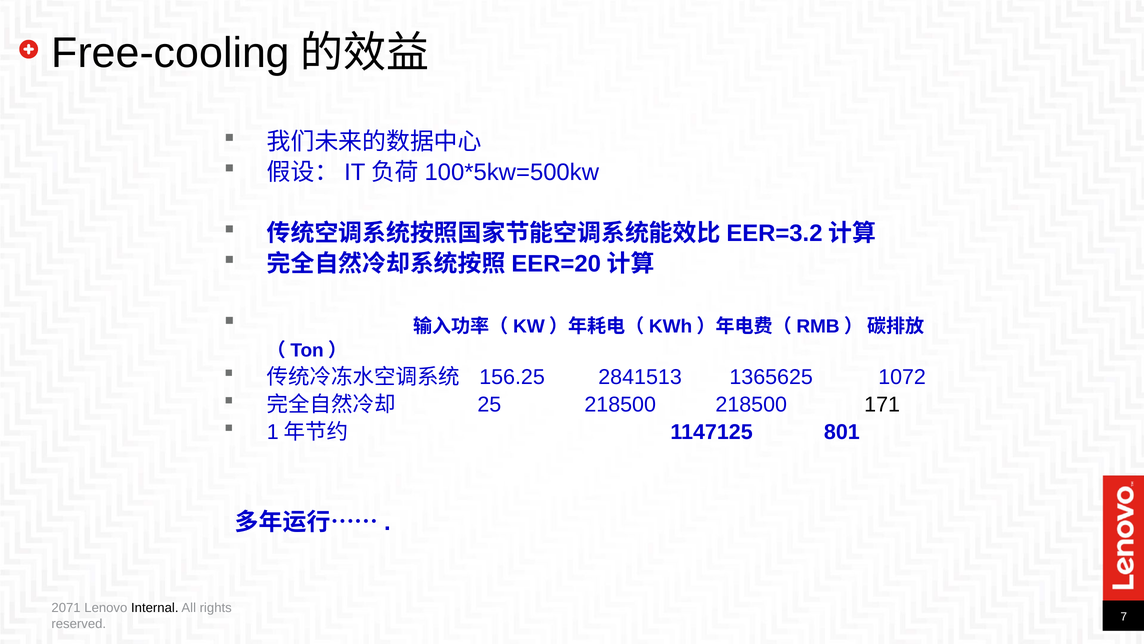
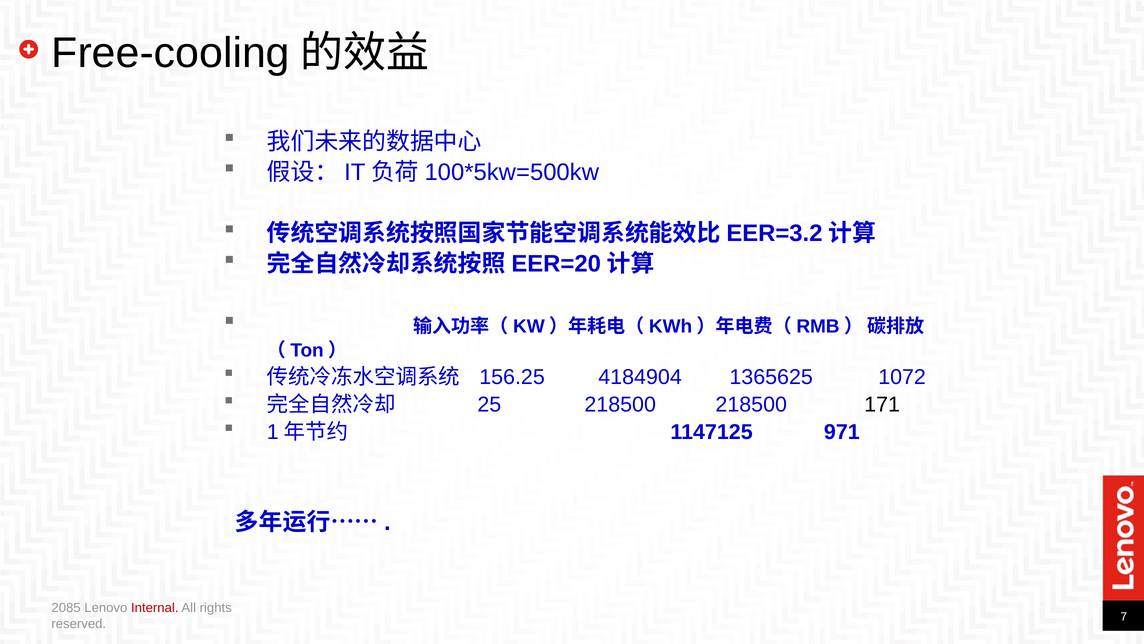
2841513: 2841513 -> 4184904
801: 801 -> 971
2071: 2071 -> 2085
Internal colour: black -> red
